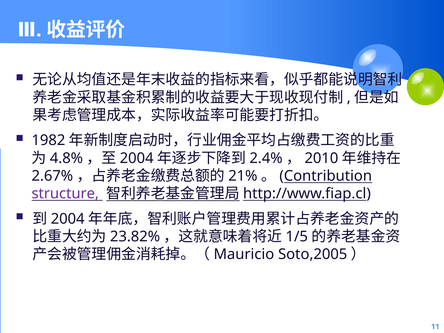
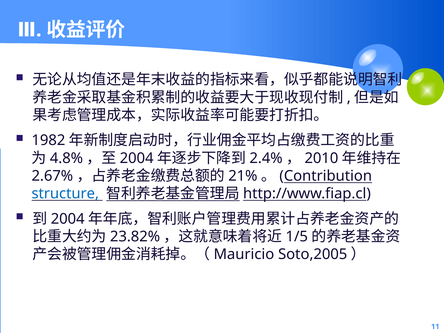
structure colour: purple -> blue
